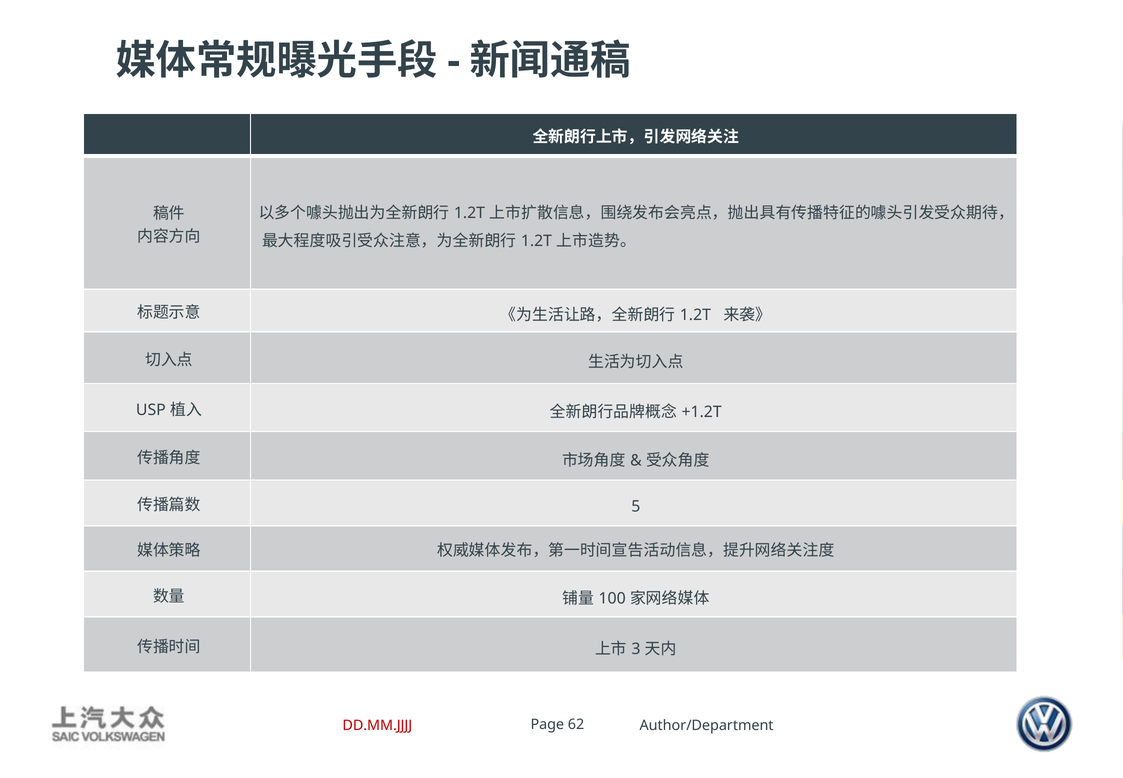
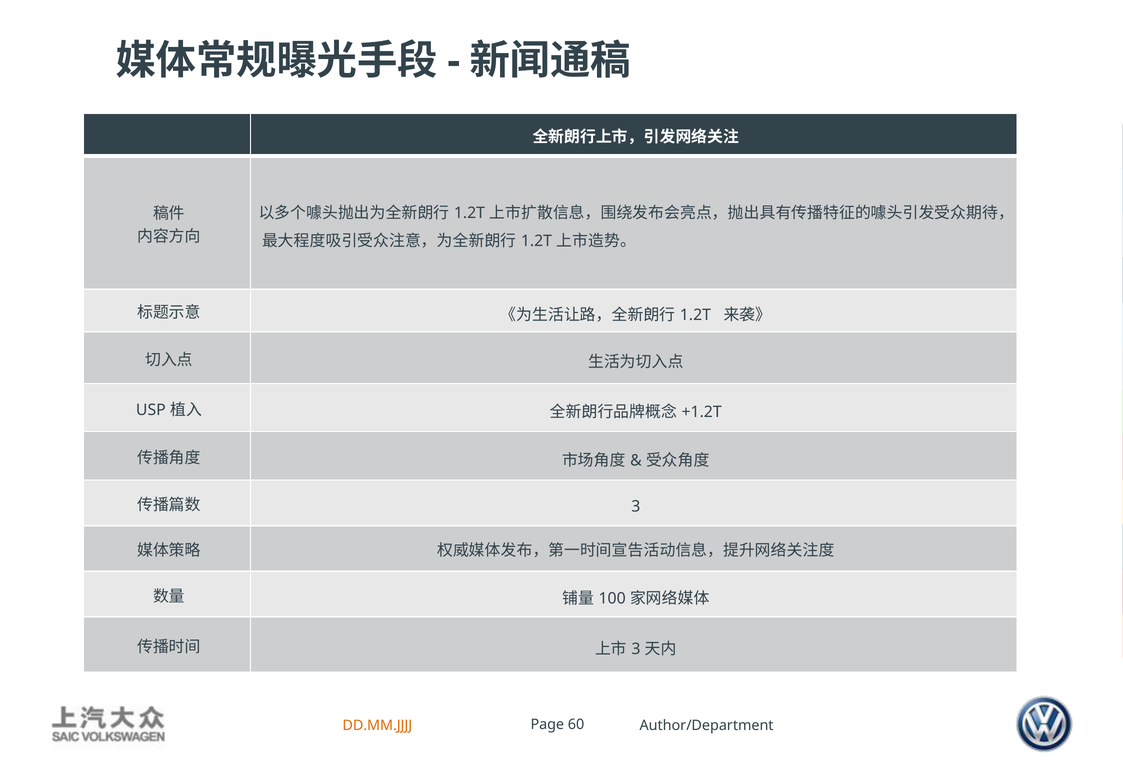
5 at (636, 506): 5 -> 3
DD.MM.JJJJ colour: red -> orange
62: 62 -> 60
